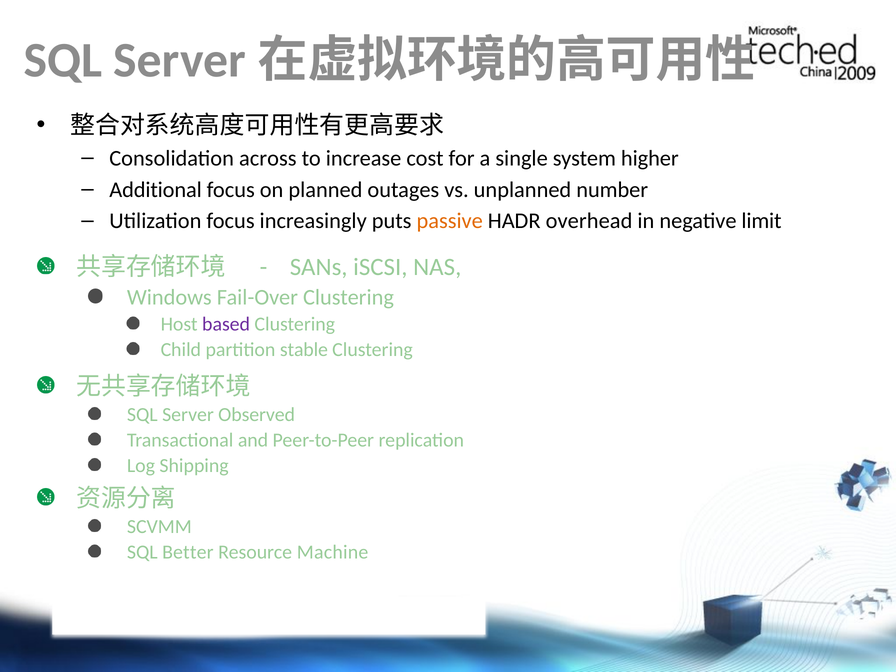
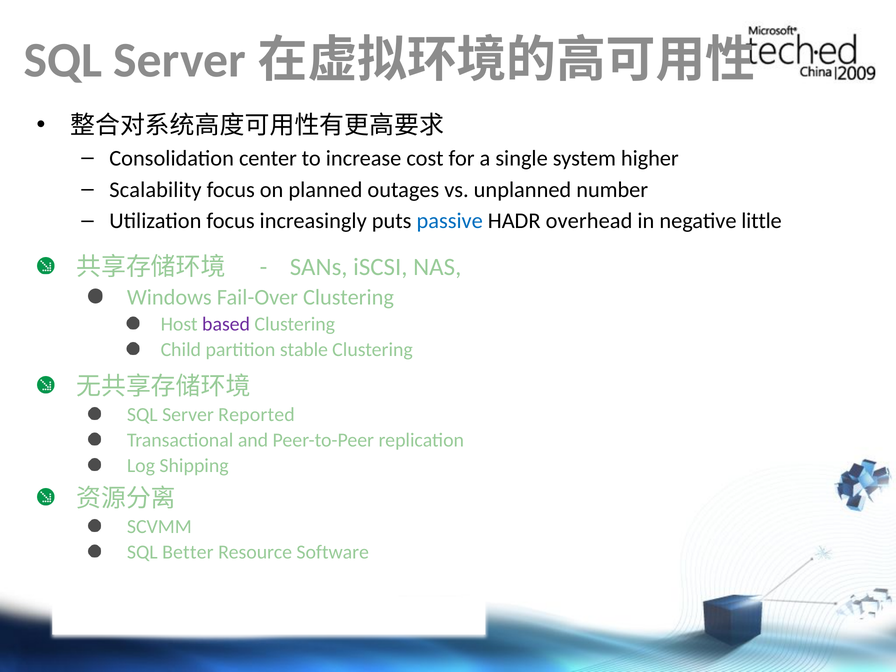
across: across -> center
Additional: Additional -> Scalability
passive colour: orange -> blue
limit: limit -> little
Observed: Observed -> Reported
Machine: Machine -> Software
